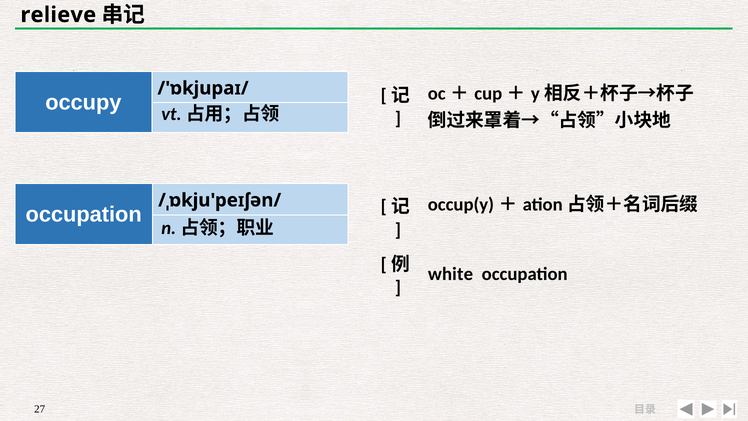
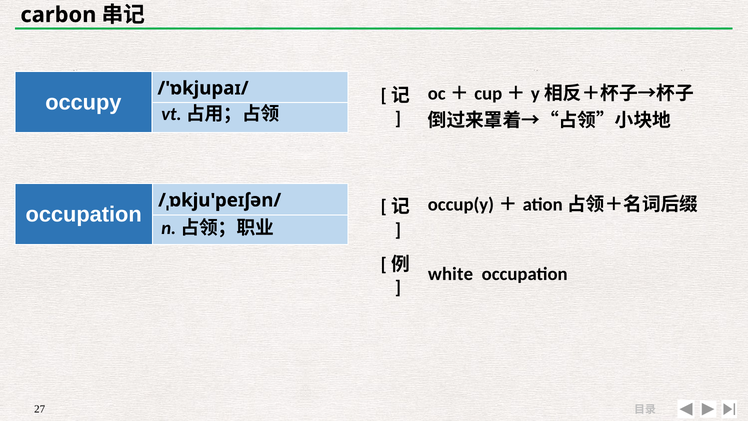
relieve: relieve -> carbon
